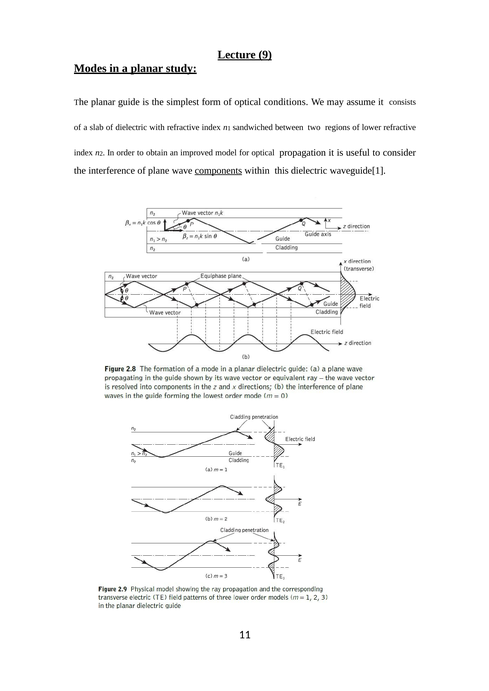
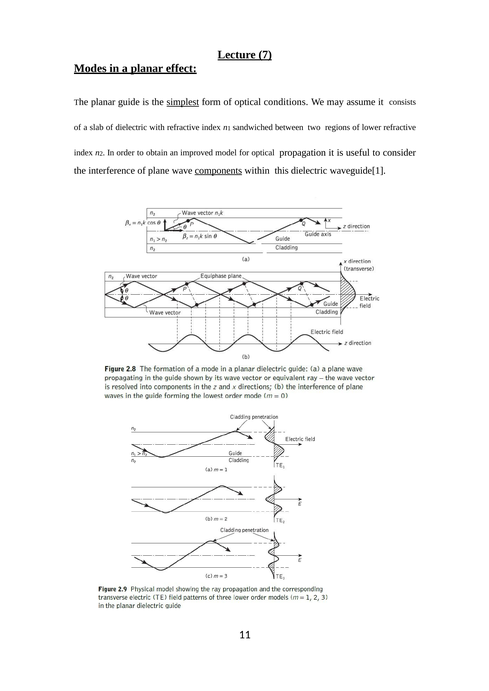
9: 9 -> 7
study: study -> effect
simplest underline: none -> present
